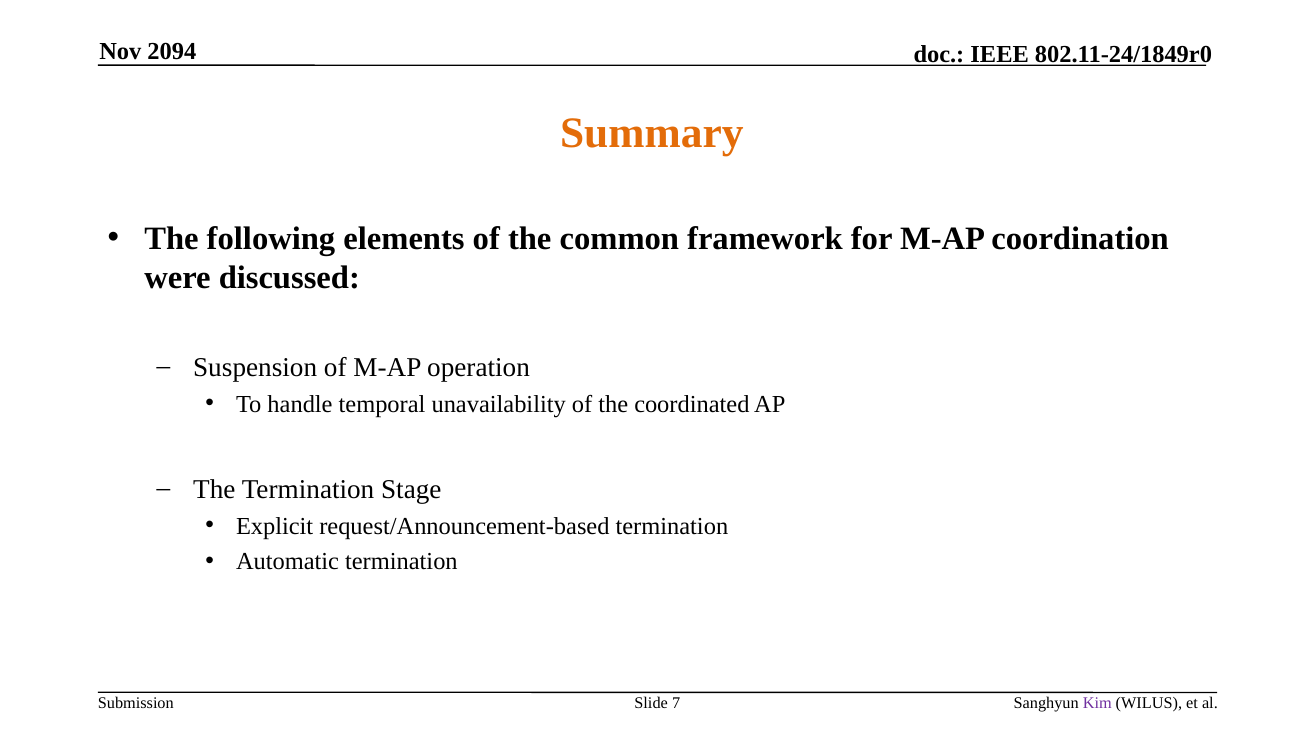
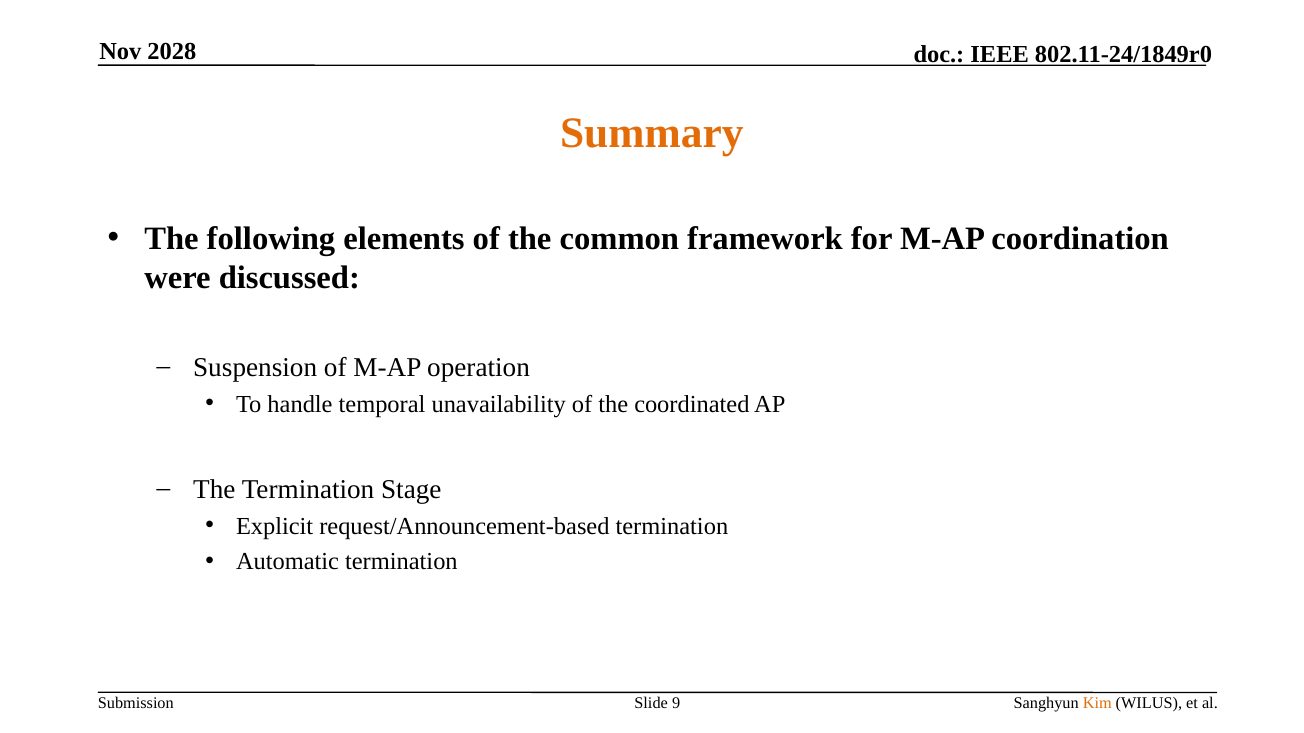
2094: 2094 -> 2028
7: 7 -> 9
Kim colour: purple -> orange
